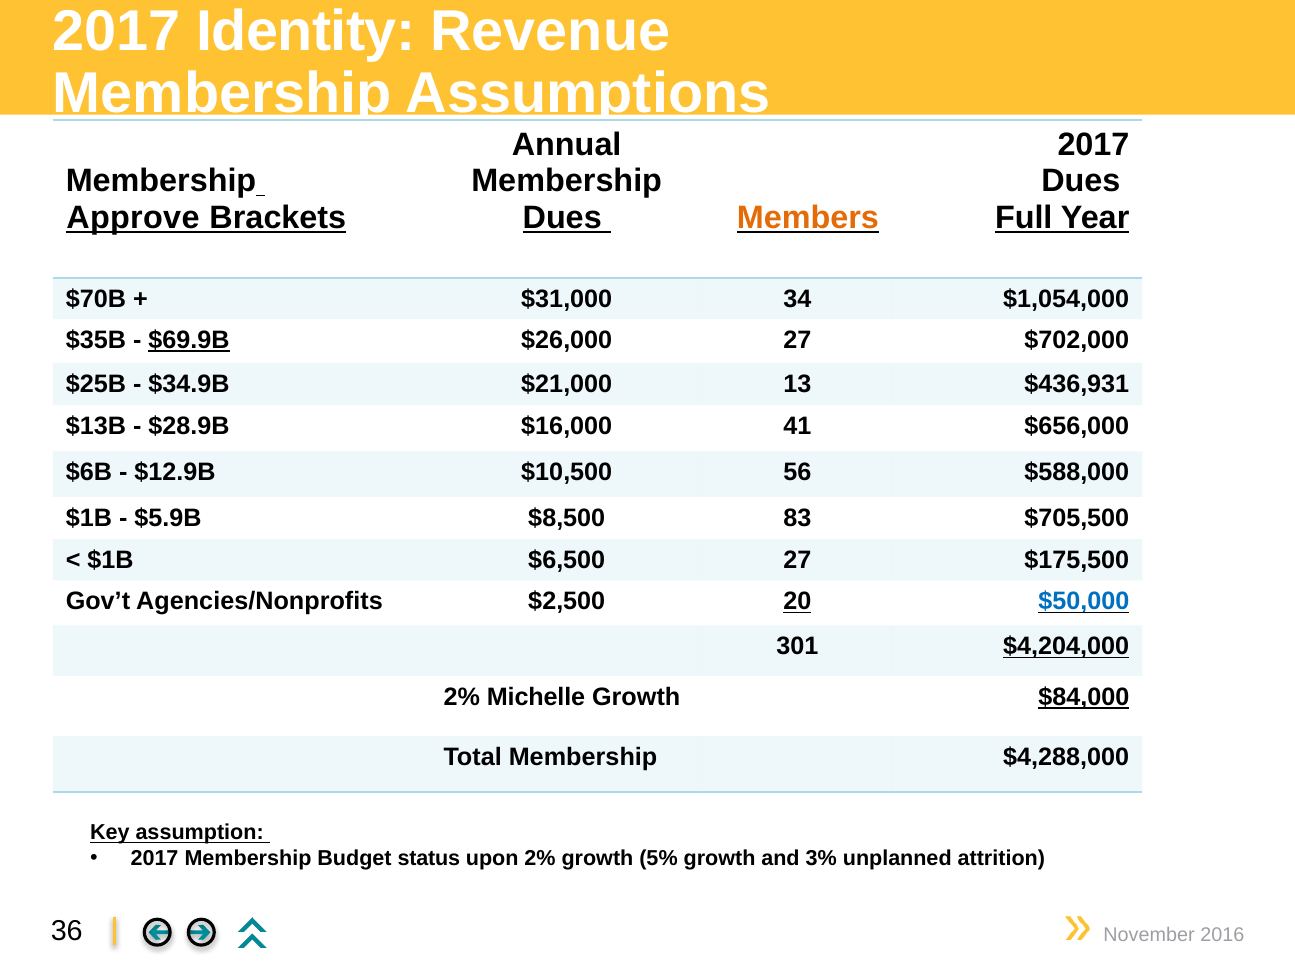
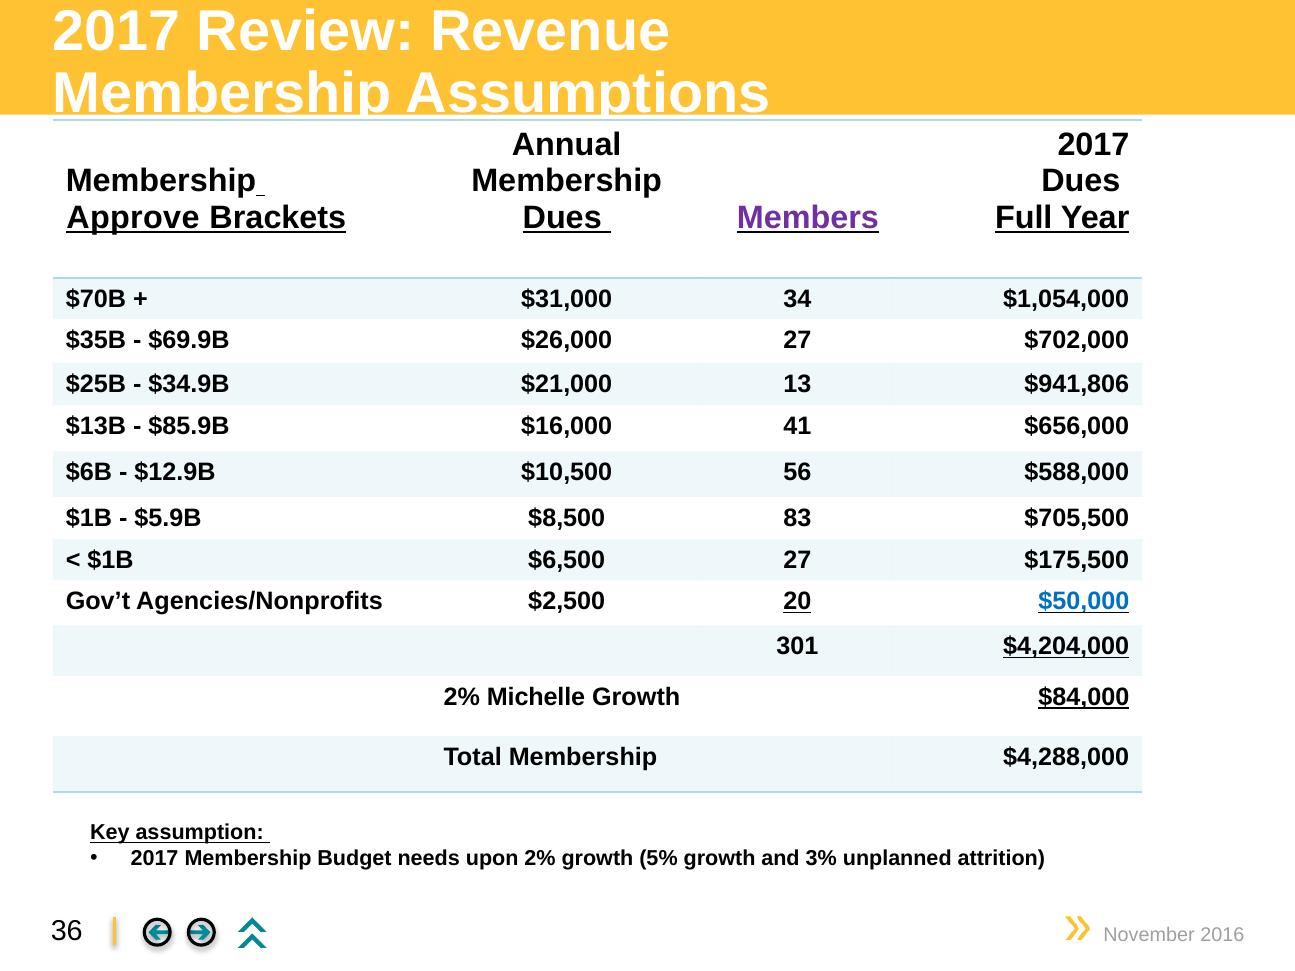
Identity: Identity -> Review
Members colour: orange -> purple
$69.9B underline: present -> none
$436,931: $436,931 -> $941,806
$28.9B: $28.9B -> $85.9B
status: status -> needs
